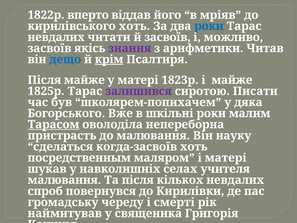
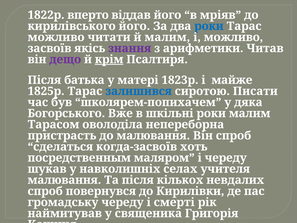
кирилівського хоть: хоть -> його
невдалих at (56, 37): невдалих -> можливо
й засвоїв: засвоїв -> малим
дещо colour: blue -> purple
Після майже: майже -> батька
залишився colour: purple -> blue
Тарасом underline: present -> none
Він науку: науку -> спроб
і матері: матері -> череду
